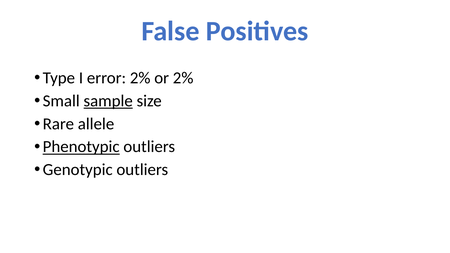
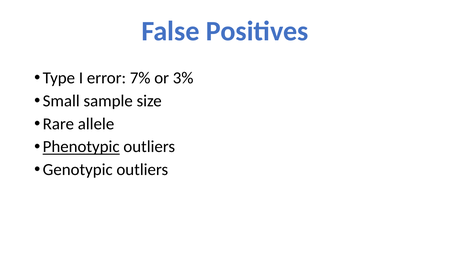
error 2%: 2% -> 7%
or 2%: 2% -> 3%
sample underline: present -> none
